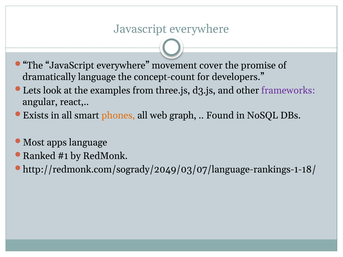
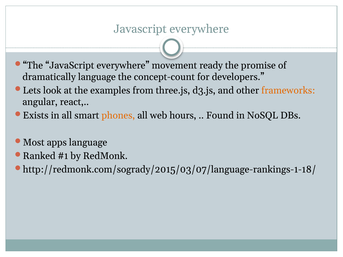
cover: cover -> ready
frameworks colour: purple -> orange
graph: graph -> hours
http://redmonk.com/sogrady/2049/03/07/language-rankings-1-18/: http://redmonk.com/sogrady/2049/03/07/language-rankings-1-18/ -> http://redmonk.com/sogrady/2015/03/07/language-rankings-1-18/
